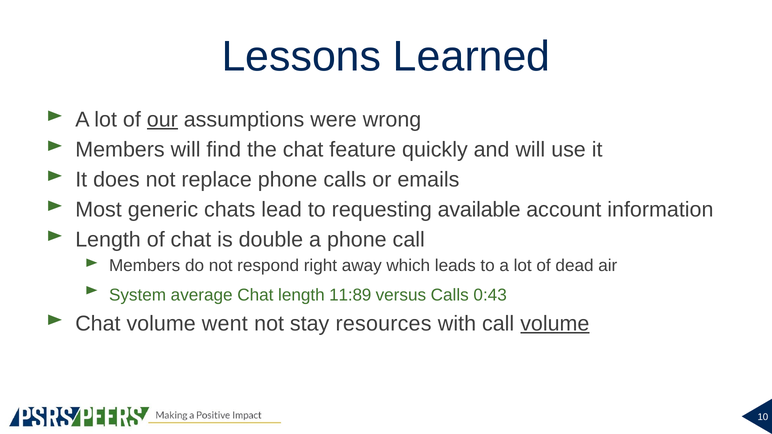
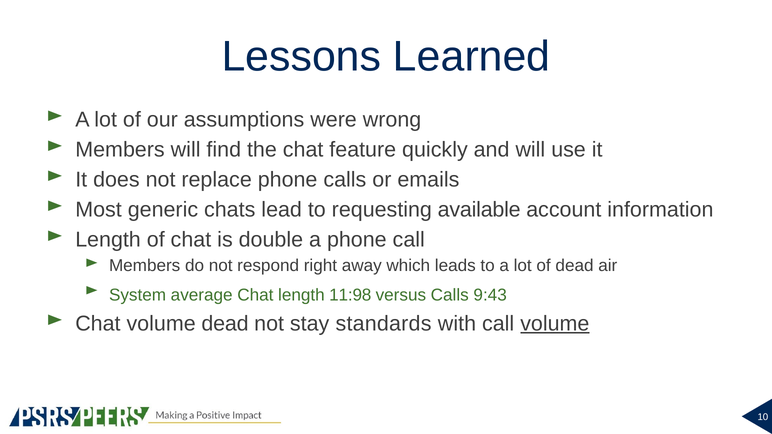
our underline: present -> none
11:89: 11:89 -> 11:98
0:43: 0:43 -> 9:43
volume went: went -> dead
resources: resources -> standards
